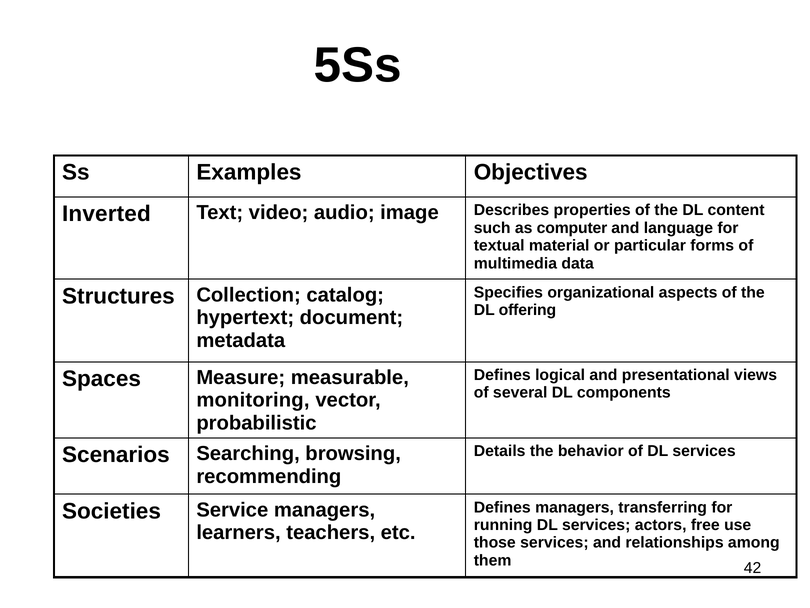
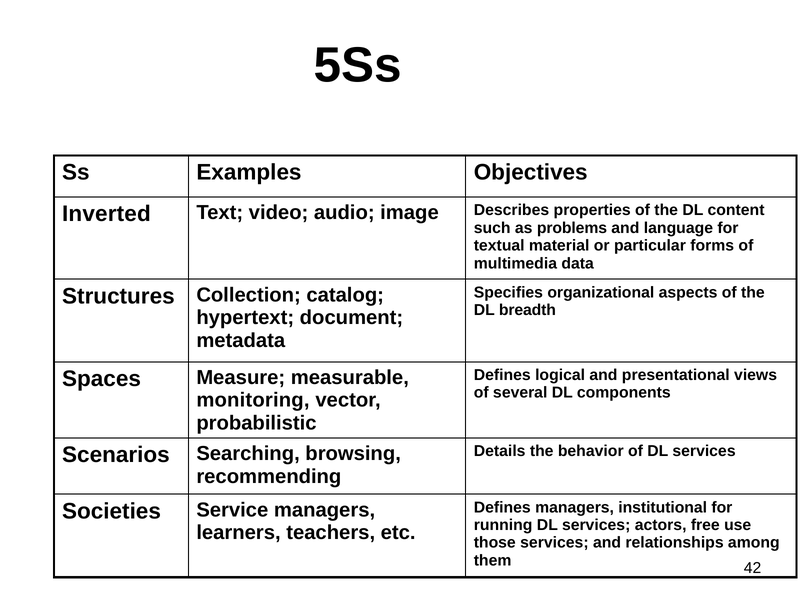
computer: computer -> problems
offering: offering -> breadth
transferring: transferring -> institutional
